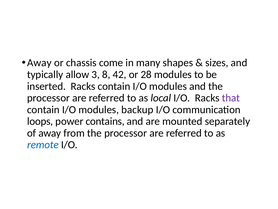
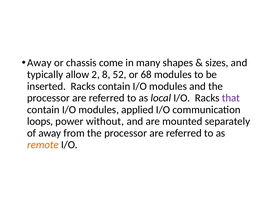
3: 3 -> 2
42: 42 -> 52
28: 28 -> 68
backup: backup -> applied
contains: contains -> without
remote colour: blue -> orange
